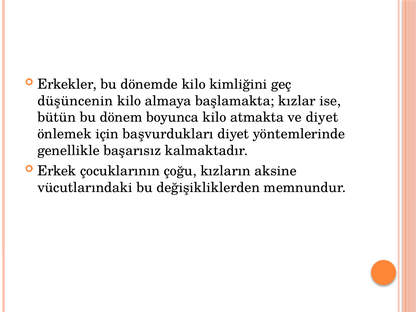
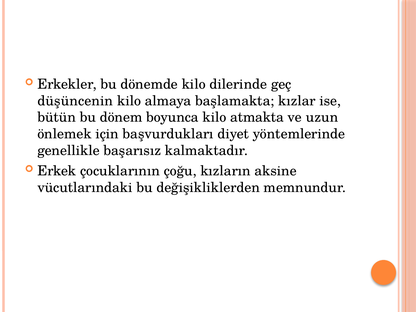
kimliğini: kimliğini -> dilerinde
ve diyet: diyet -> uzun
